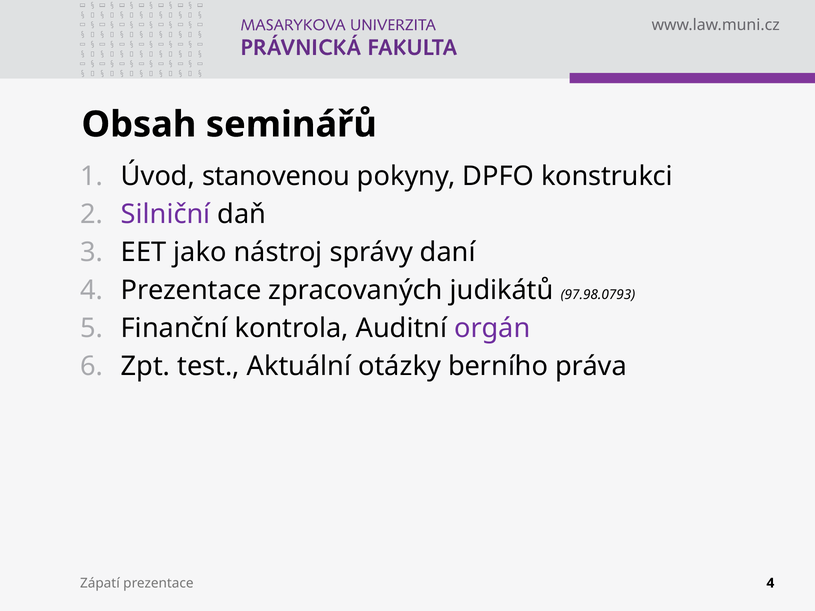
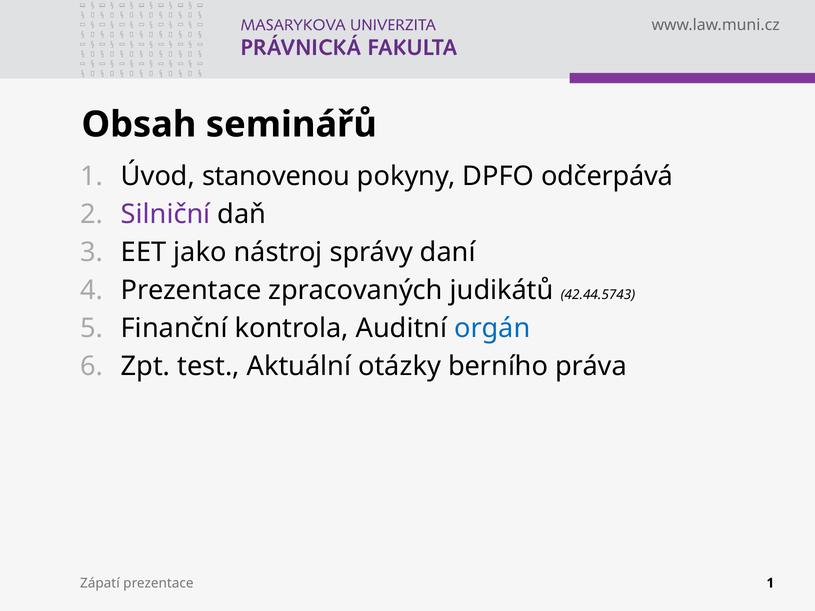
konstrukci: konstrukci -> odčerpává
97.98.0793: 97.98.0793 -> 42.44.5743
orgán colour: purple -> blue
prezentace 4: 4 -> 1
